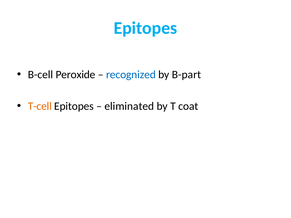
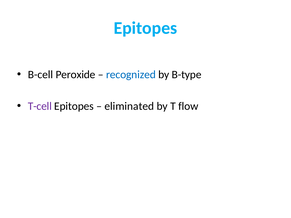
B-part: B-part -> B-type
T-cell colour: orange -> purple
coat: coat -> flow
